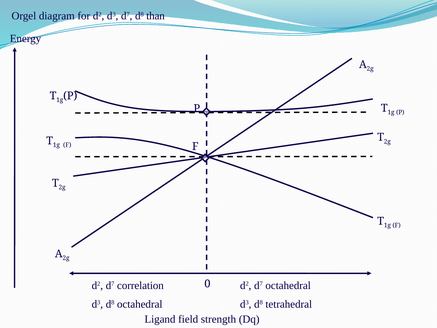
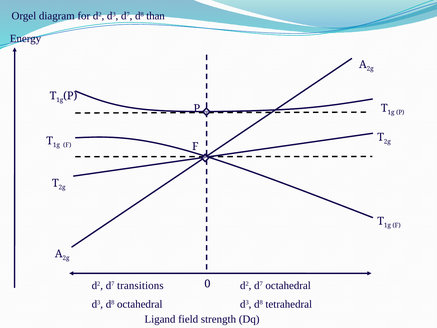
correlation: correlation -> transitions
